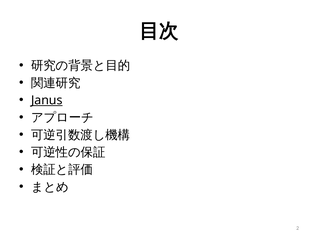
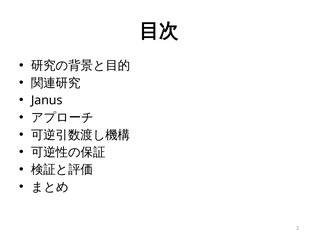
Janus underline: present -> none
